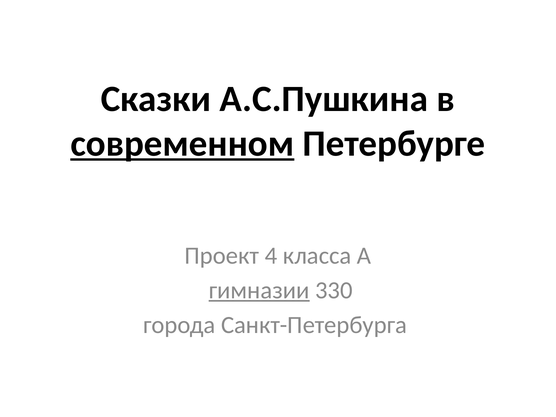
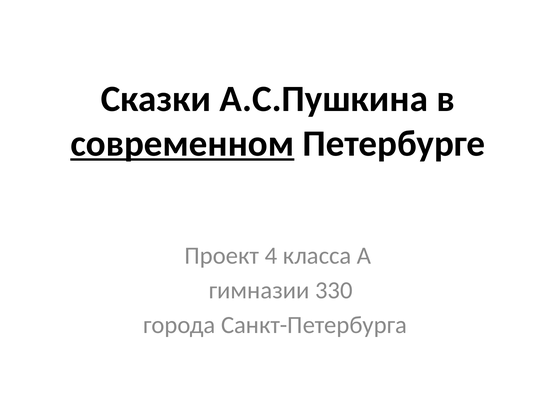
гимназии underline: present -> none
